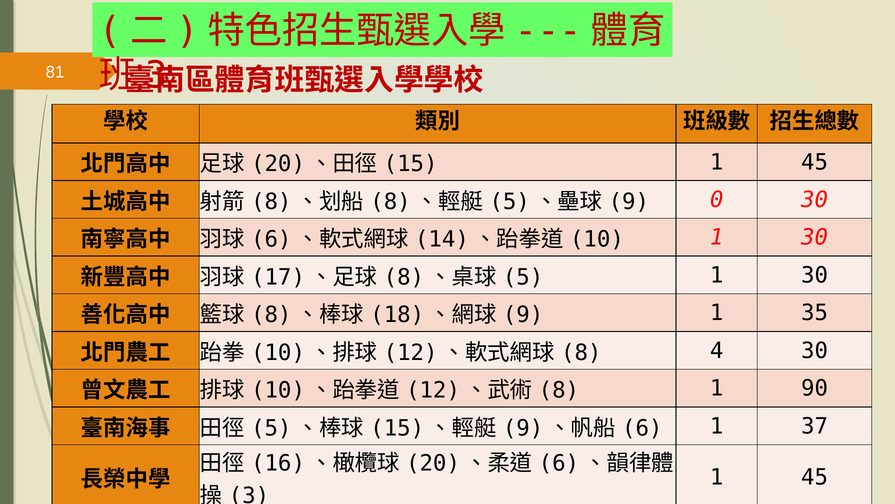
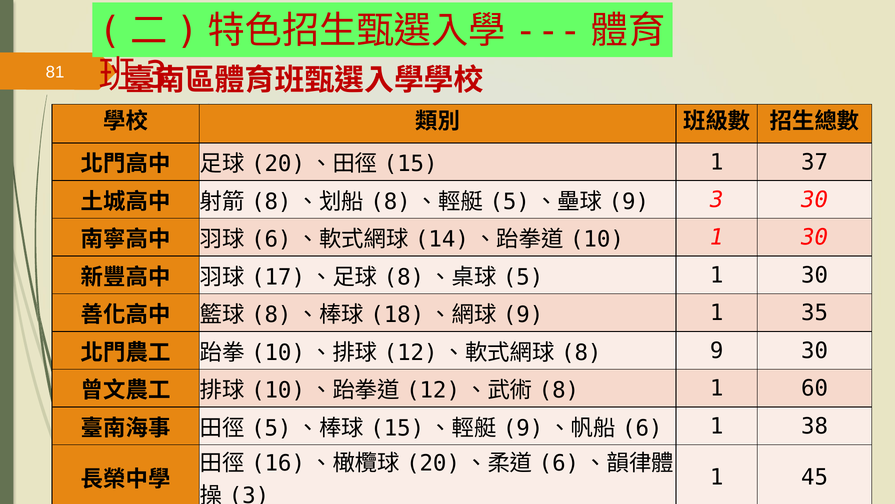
45 at (815, 162): 45 -> 37
0 at (717, 200): 0 -> 3
4 at (717, 350): 4 -> 9
90: 90 -> 60
37: 37 -> 38
